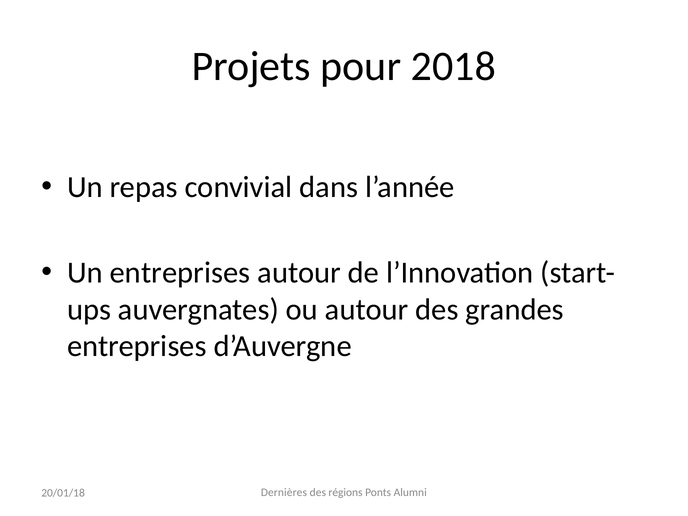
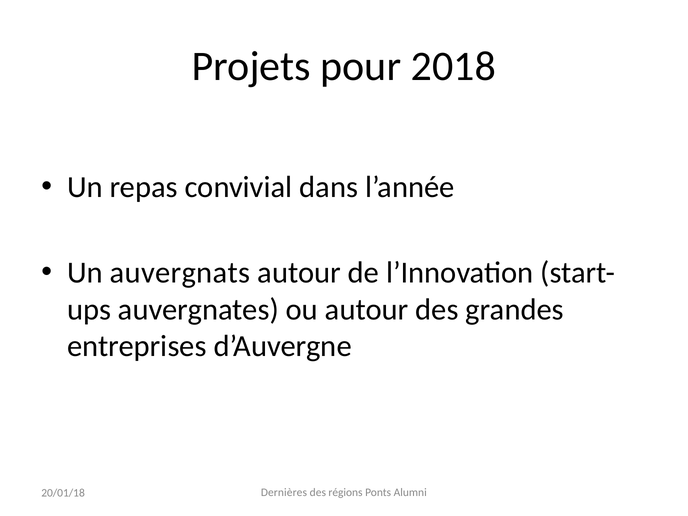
Un entreprises: entreprises -> auvergnats
